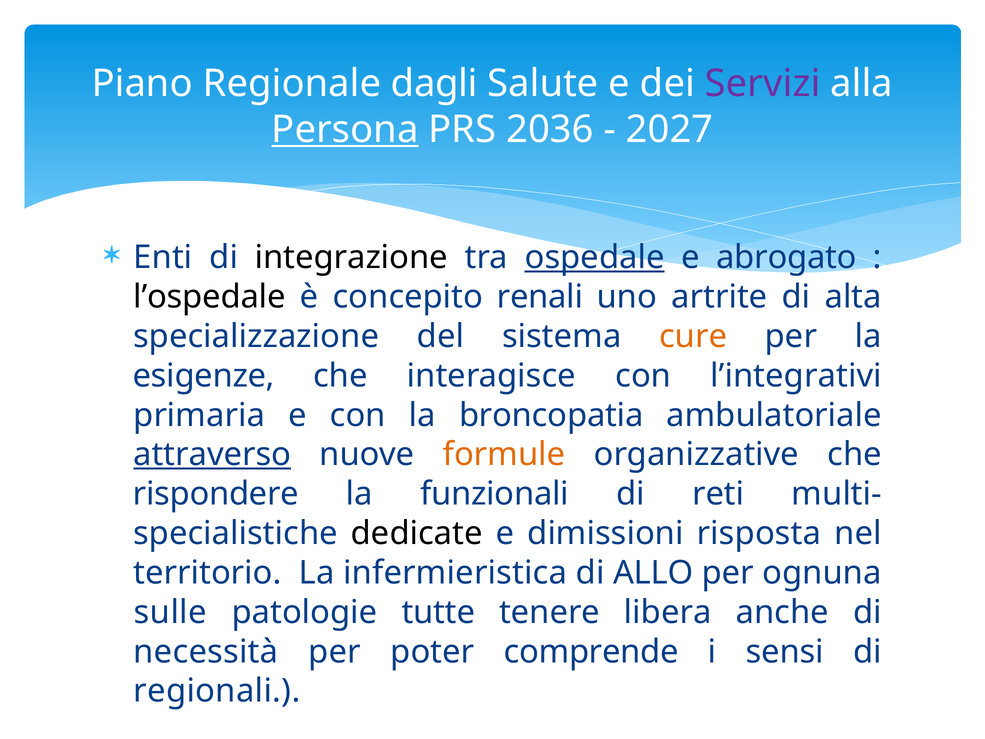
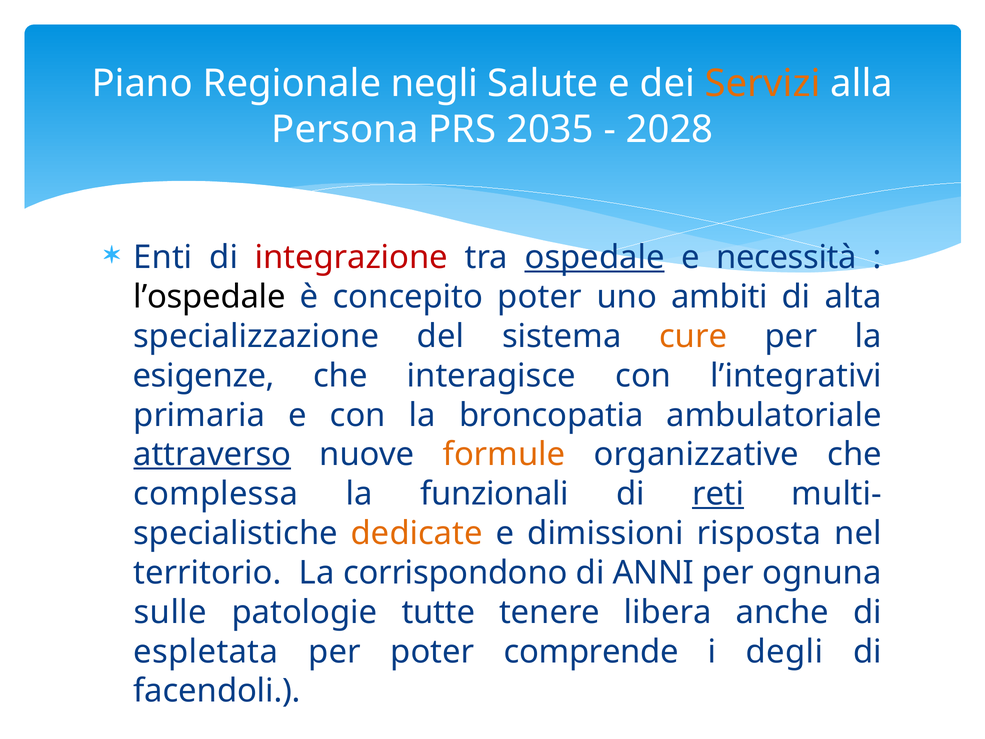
dagli: dagli -> negli
Servizi colour: purple -> orange
Persona underline: present -> none
2036: 2036 -> 2035
2027: 2027 -> 2028
integrazione colour: black -> red
abrogato: abrogato -> necessità
concepito renali: renali -> poter
artrite: artrite -> ambiti
rispondere: rispondere -> complessa
reti underline: none -> present
dedicate colour: black -> orange
infermieristica: infermieristica -> corrispondono
ALLO: ALLO -> ANNI
necessità: necessità -> espletata
sensi: sensi -> degli
regionali: regionali -> facendoli
